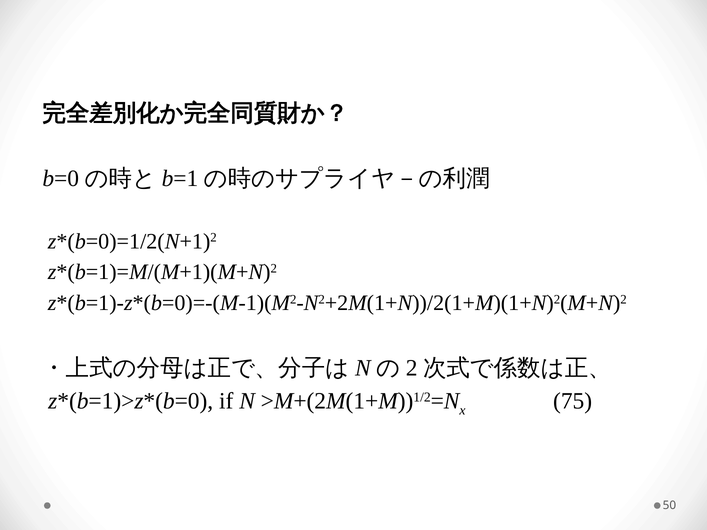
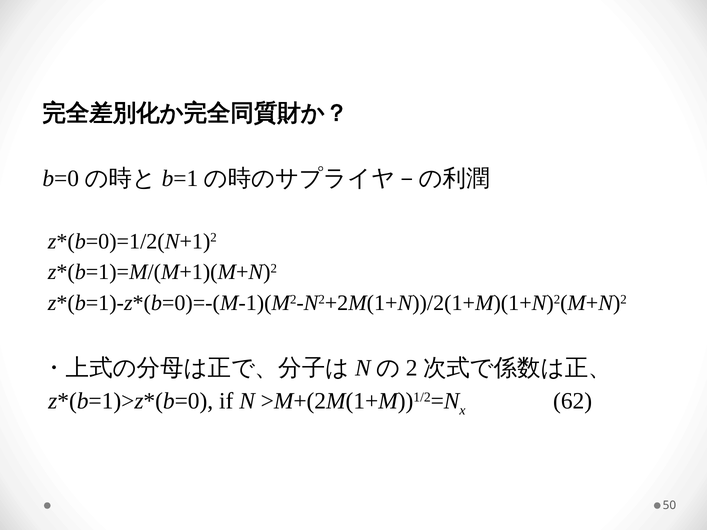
75: 75 -> 62
